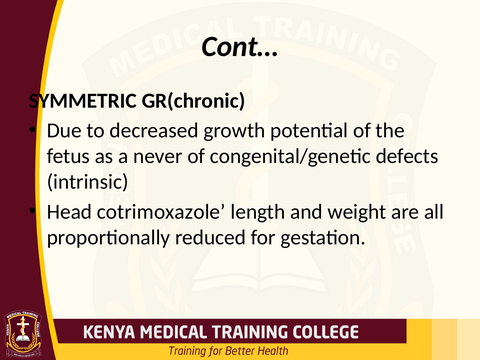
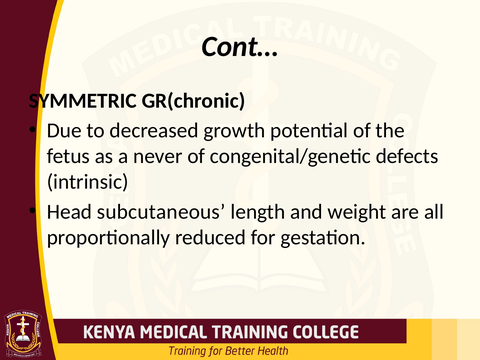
cotrimoxazole: cotrimoxazole -> subcutaneous
